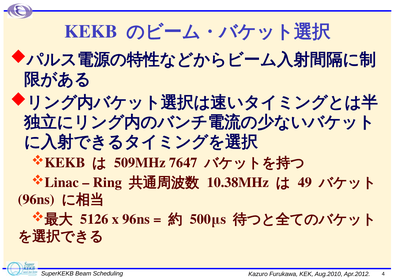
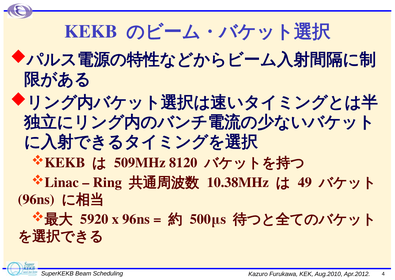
7647: 7647 -> 8120
5126: 5126 -> 5920
